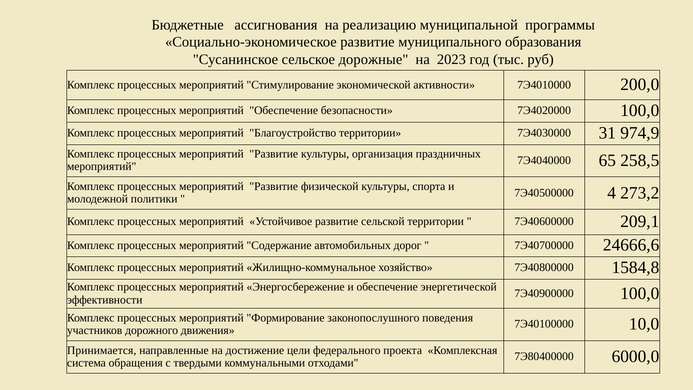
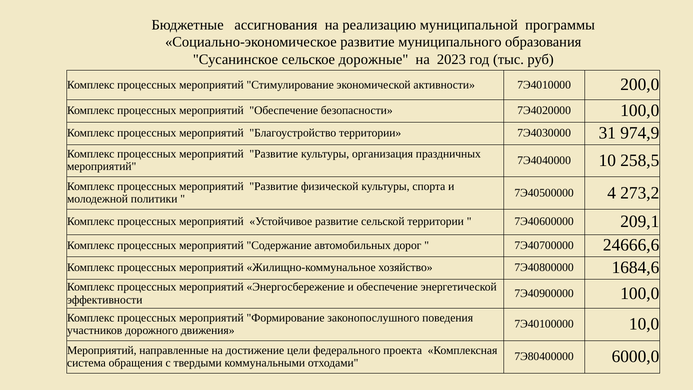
65: 65 -> 10
1584,8: 1584,8 -> 1684,6
Принимается at (102, 350): Принимается -> Мероприятий
